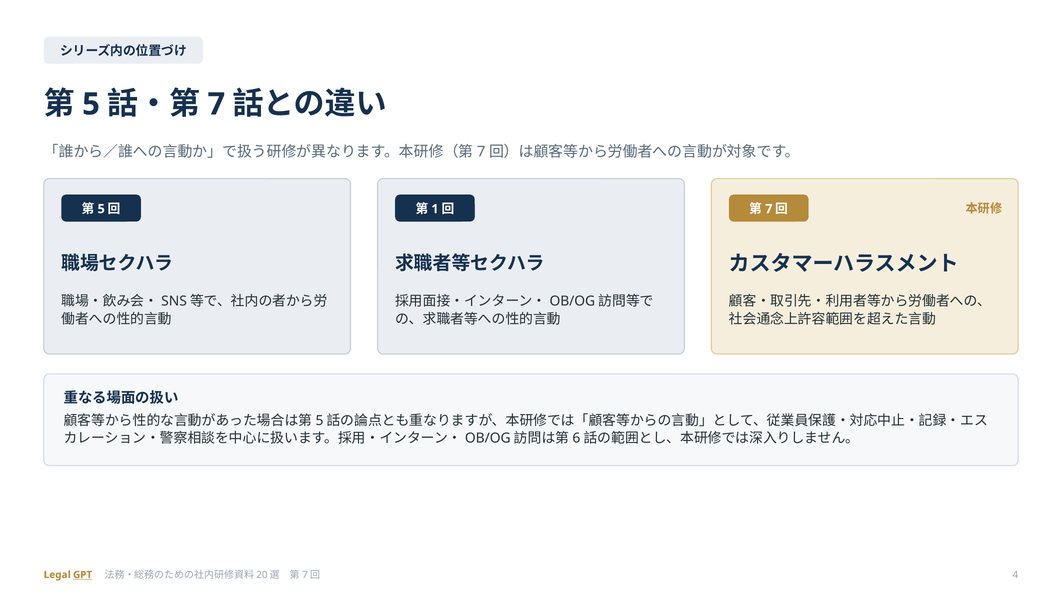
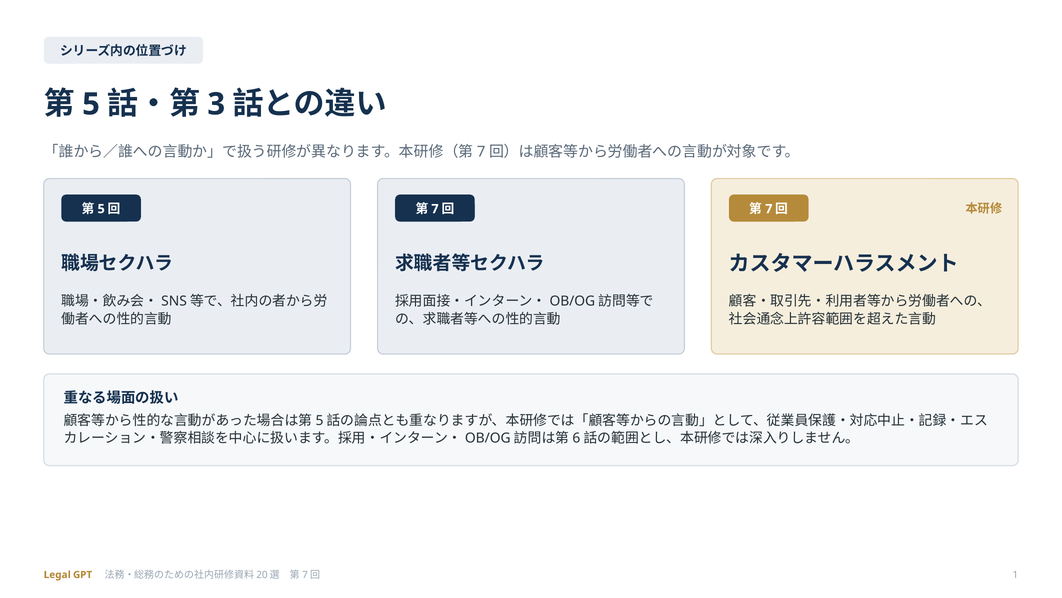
7 at (216, 104): 7 -> 3
1 at (435, 209): 1 -> 7
GPT underline: present -> none
4: 4 -> 1
